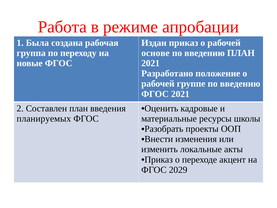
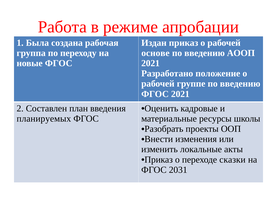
введению ПЛАН: ПЛАН -> АООП
акцент: акцент -> сказки
2029: 2029 -> 2031
